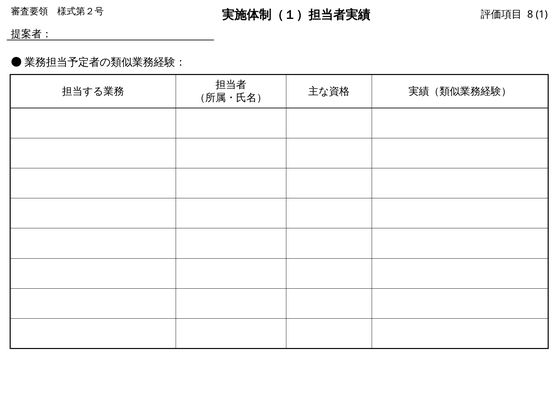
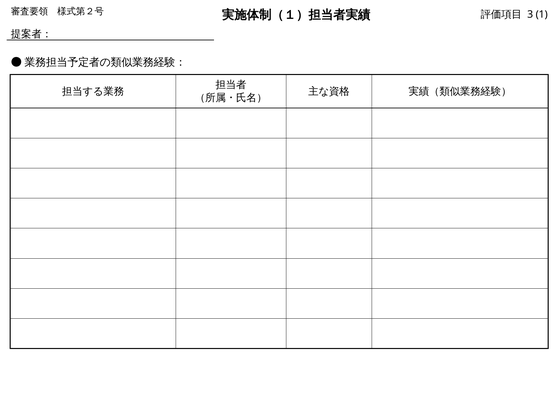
8: 8 -> 3
